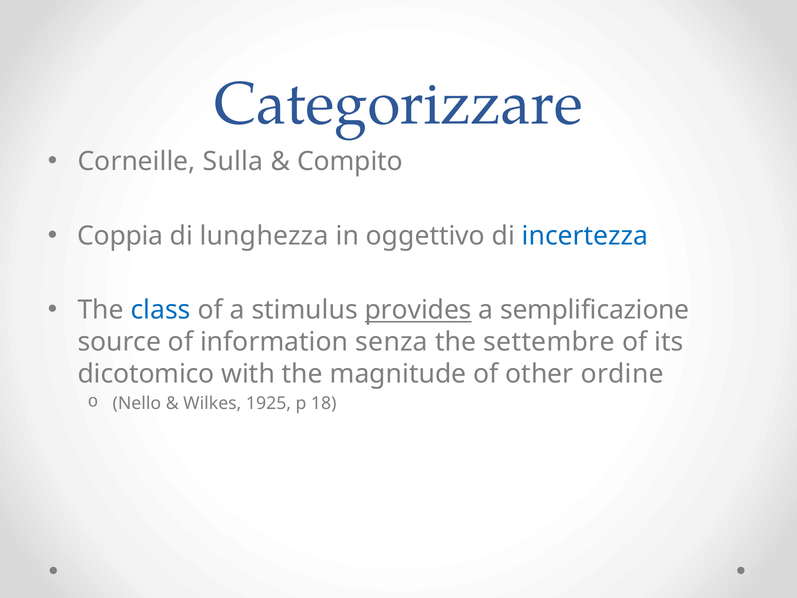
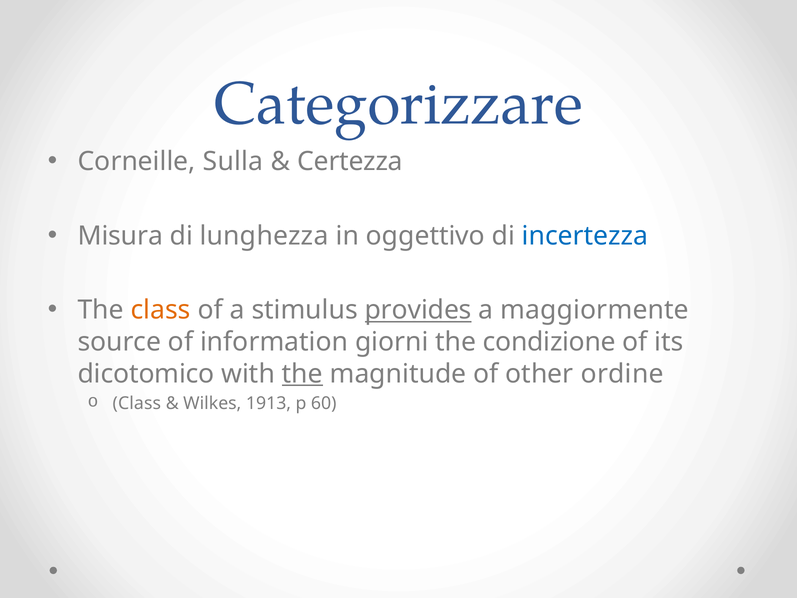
Compito: Compito -> Certezza
Coppia: Coppia -> Misura
class at (161, 310) colour: blue -> orange
semplificazione: semplificazione -> maggiormente
senza: senza -> giorni
settembre: settembre -> condizione
the at (302, 374) underline: none -> present
Nello at (137, 403): Nello -> Class
1925: 1925 -> 1913
18: 18 -> 60
